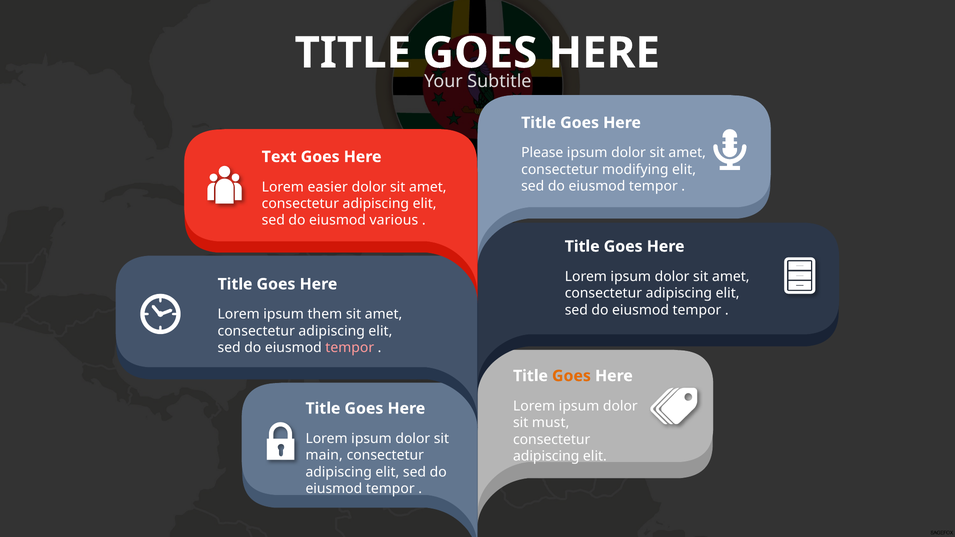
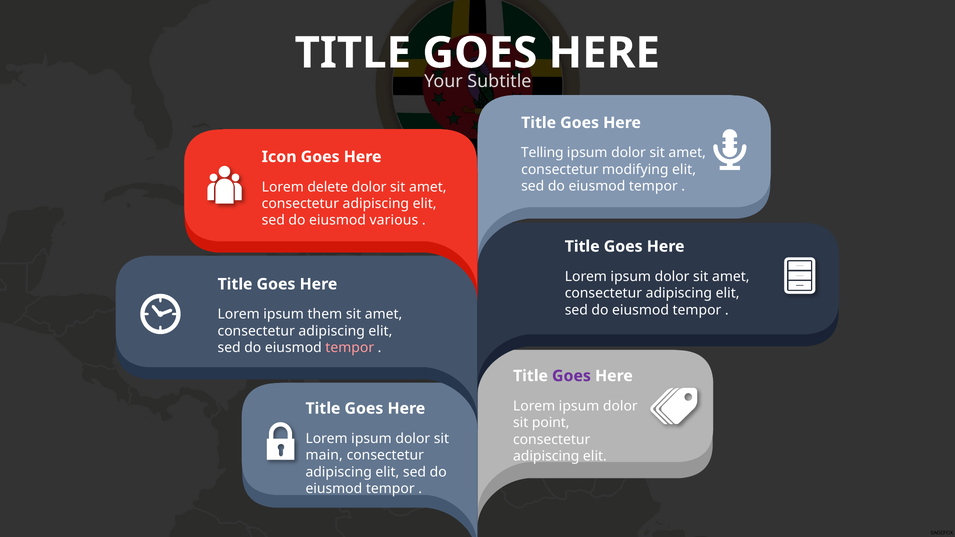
Please: Please -> Telling
Text: Text -> Icon
easier: easier -> delete
Goes at (571, 376) colour: orange -> purple
must: must -> point
